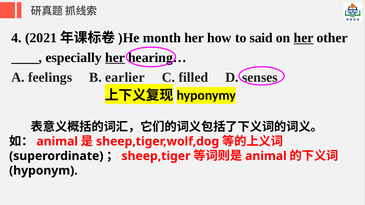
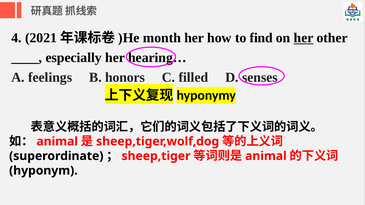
said: said -> find
her at (115, 58) underline: present -> none
earlier: earlier -> honors
